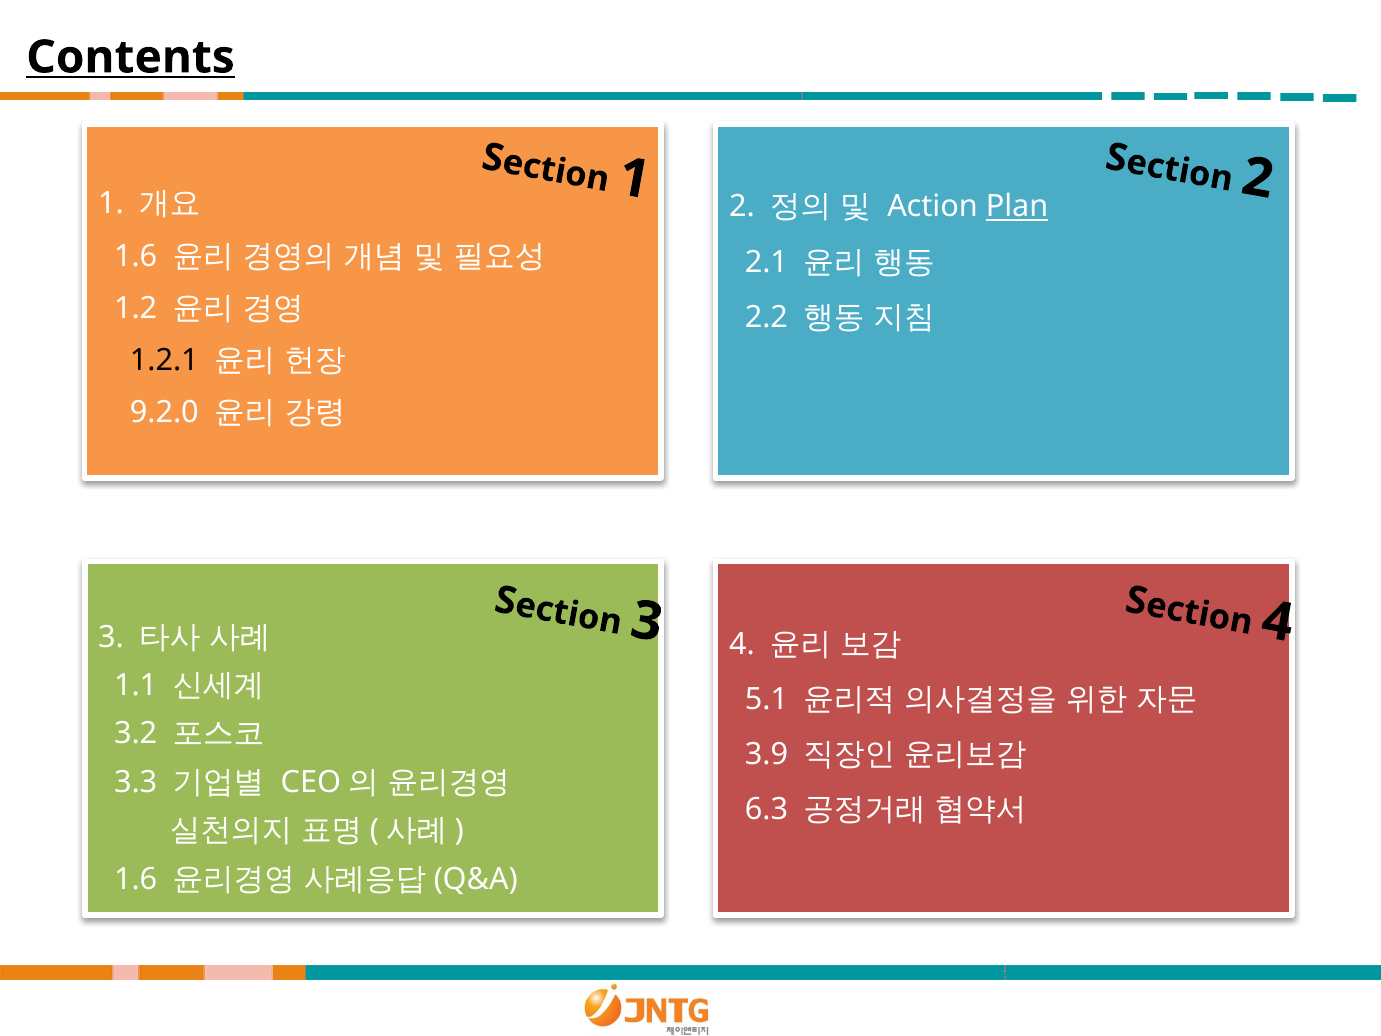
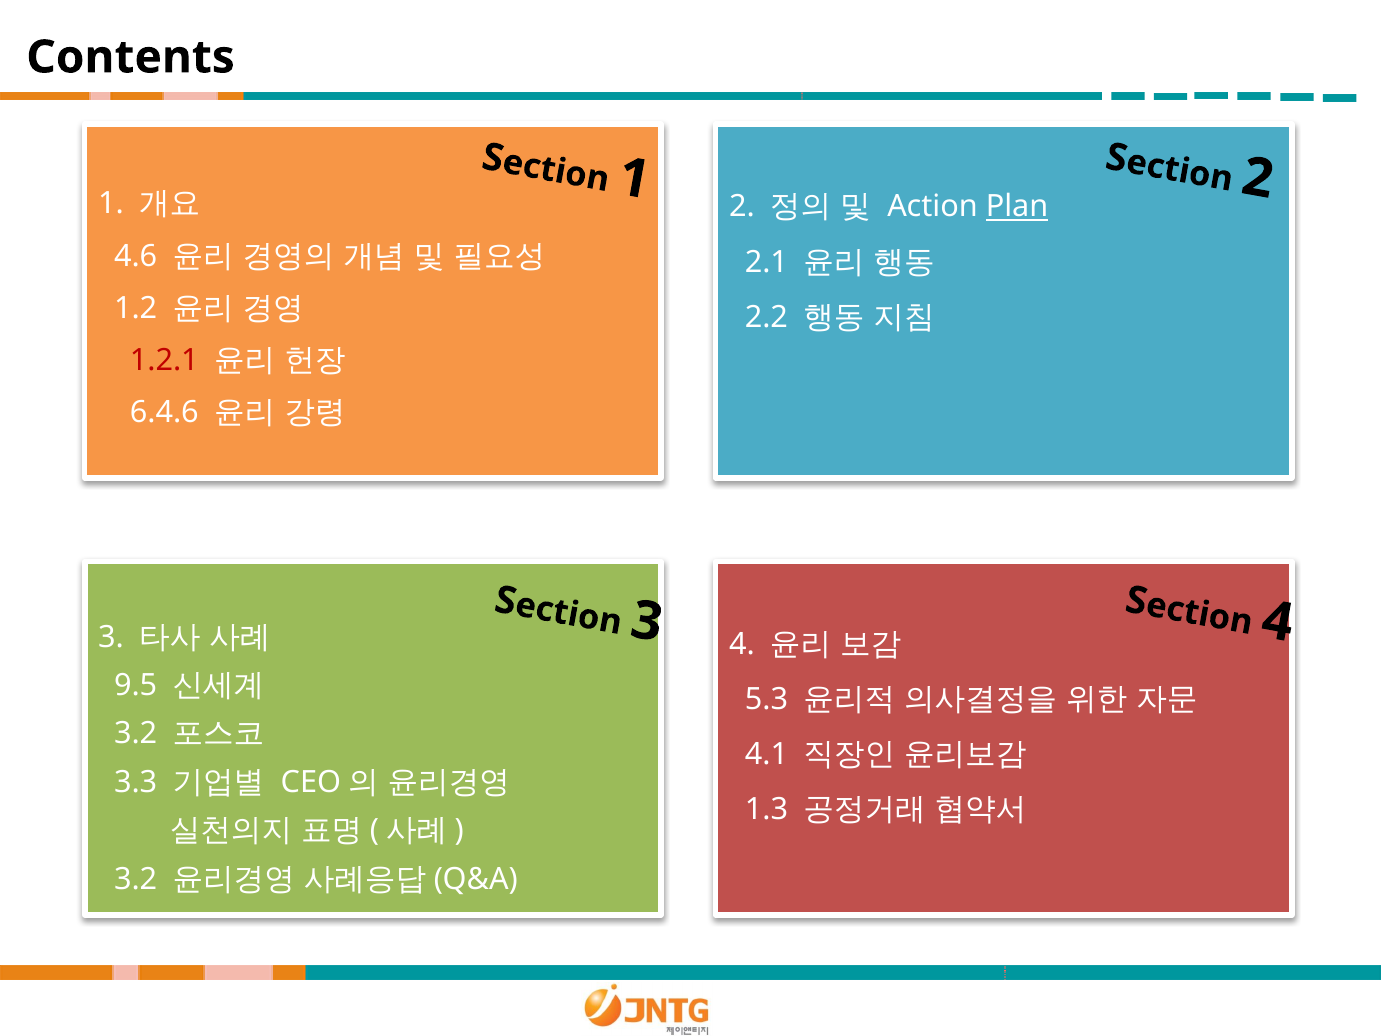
Contents underline: present -> none
1.6 at (136, 256): 1.6 -> 4.6
1.2.1 colour: black -> red
9.2.0: 9.2.0 -> 6.4.6
1.1: 1.1 -> 9.5
5.1: 5.1 -> 5.3
3.9: 3.9 -> 4.1
6.3: 6.3 -> 1.3
1.6 at (136, 879): 1.6 -> 3.2
